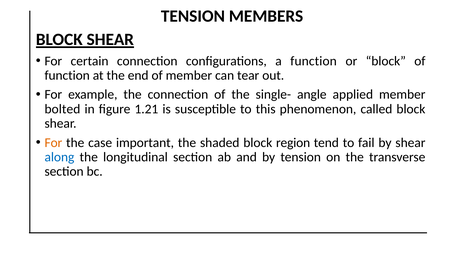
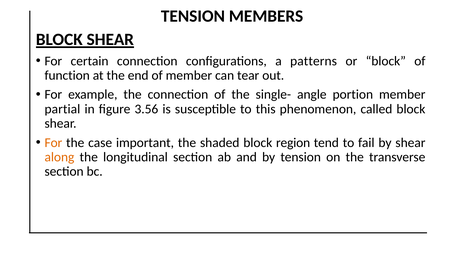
a function: function -> patterns
applied: applied -> portion
bolted: bolted -> partial
1.21: 1.21 -> 3.56
along colour: blue -> orange
